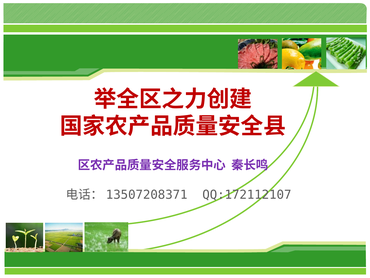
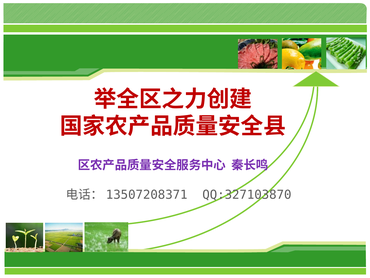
QQ:172112107: QQ:172112107 -> QQ:327103870
